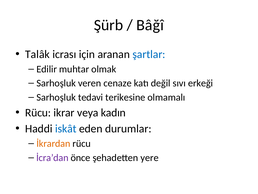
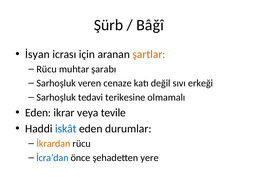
Talâk: Talâk -> İsyan
şartlar colour: blue -> orange
Edilir at (47, 69): Edilir -> Rücu
olmak: olmak -> şarabı
Rücu at (38, 112): Rücu -> Eden
kadın: kadın -> tevile
İcra’dan colour: purple -> blue
